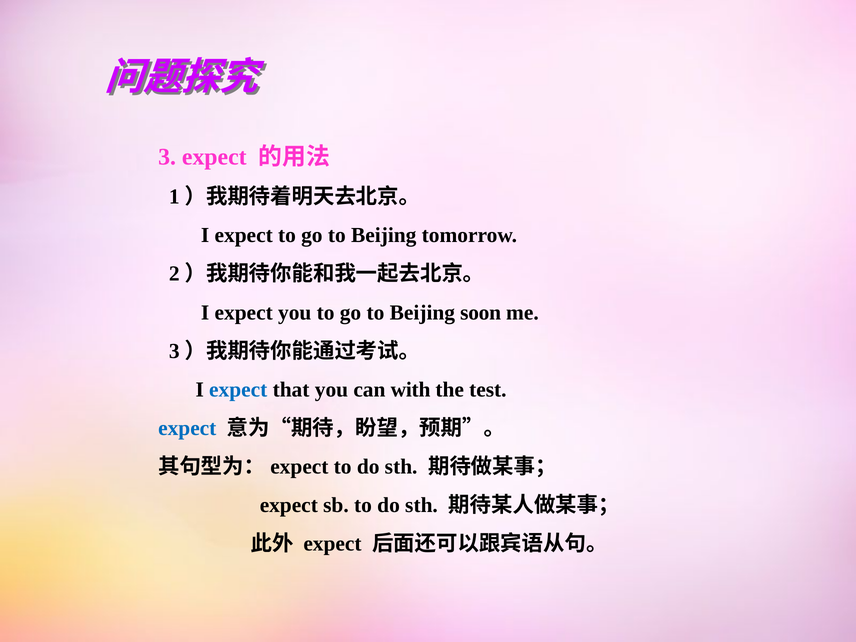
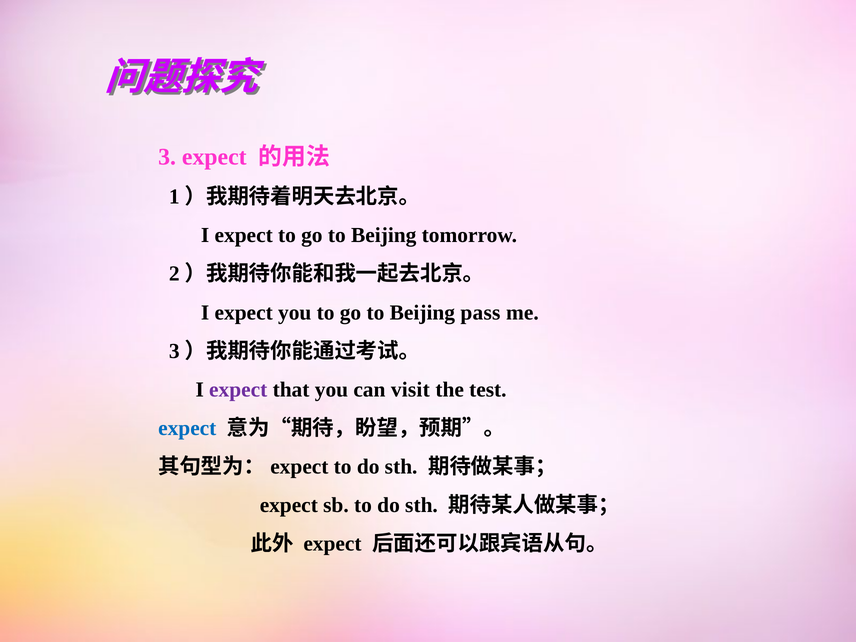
soon: soon -> pass
expect at (238, 389) colour: blue -> purple
with: with -> visit
